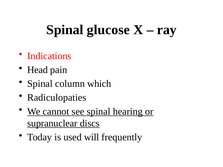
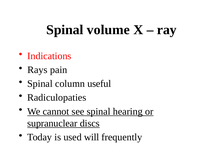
glucose: glucose -> volume
Head: Head -> Rays
which: which -> useful
